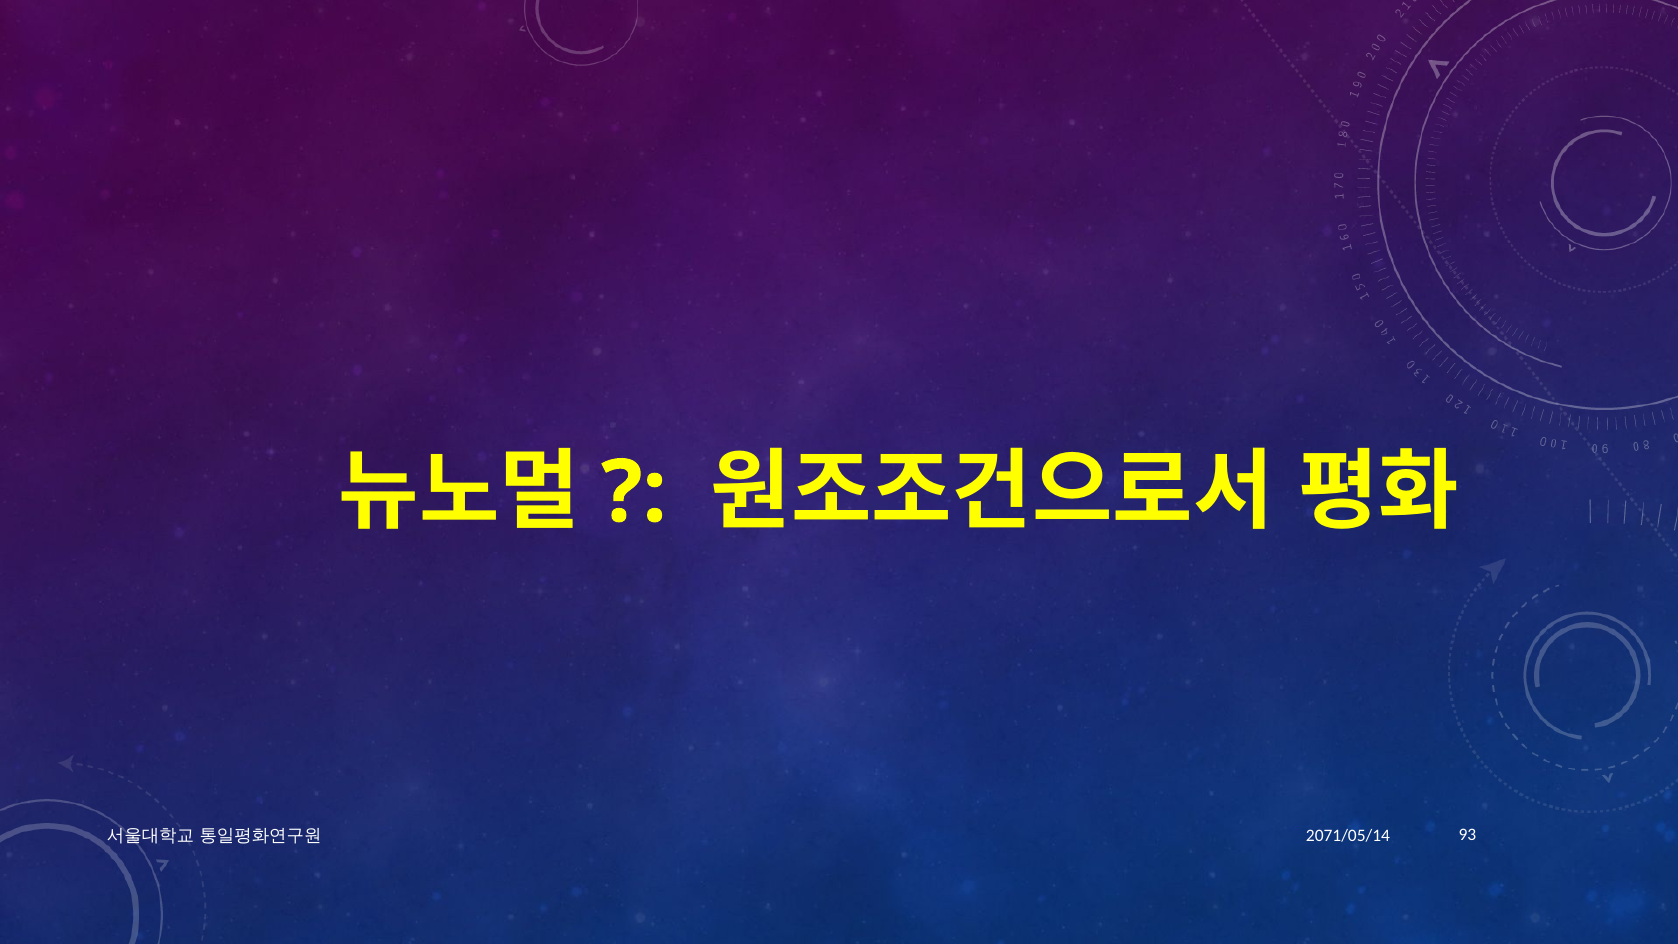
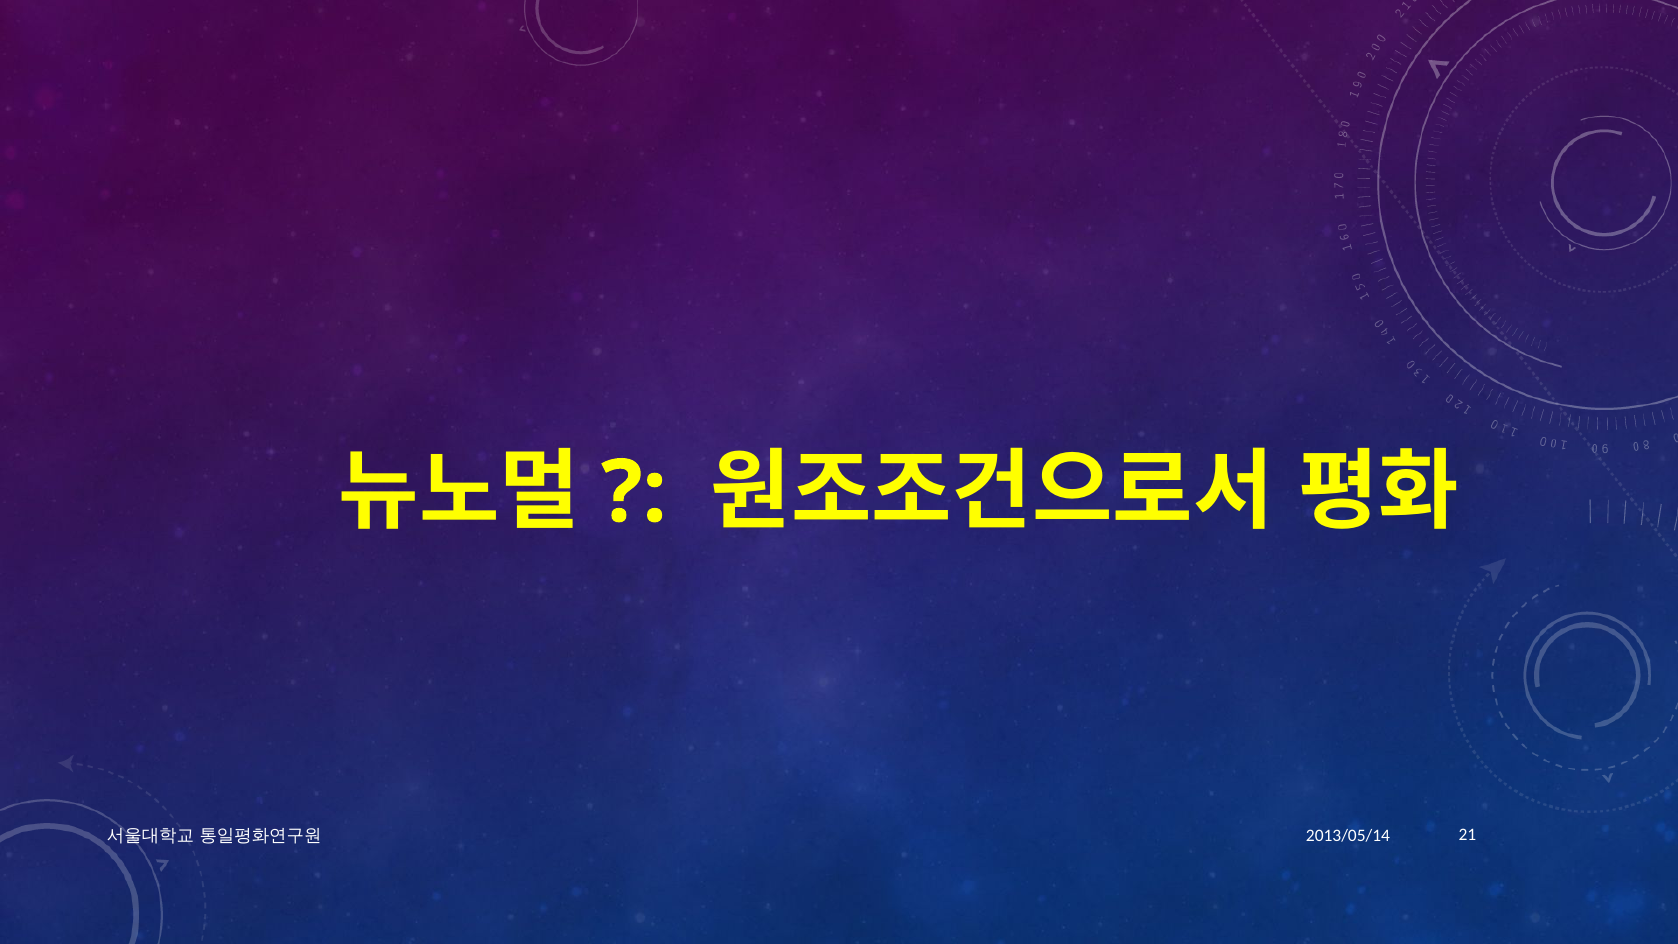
2071/05/14: 2071/05/14 -> 2013/05/14
93: 93 -> 21
